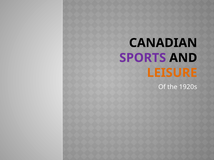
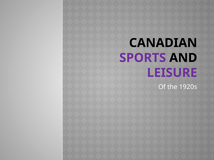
LEISURE colour: orange -> purple
